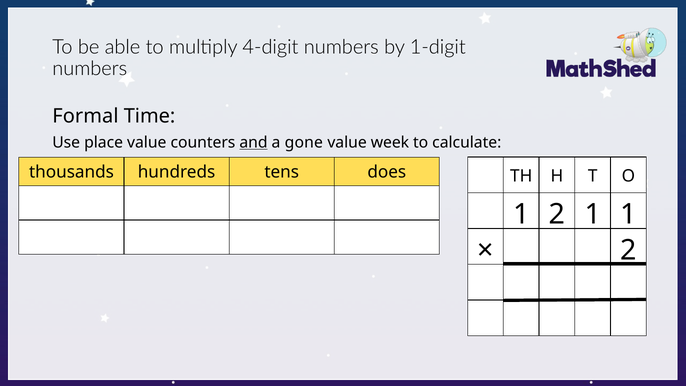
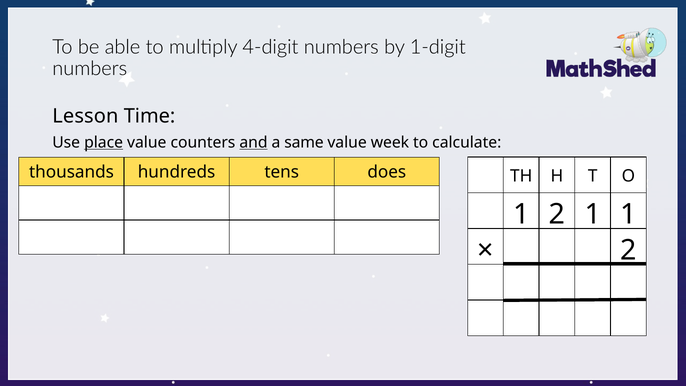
Formal: Formal -> Lesson
place underline: none -> present
gone: gone -> same
